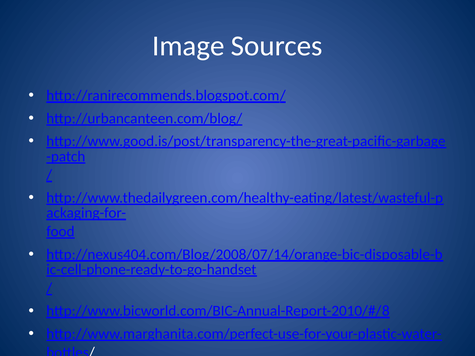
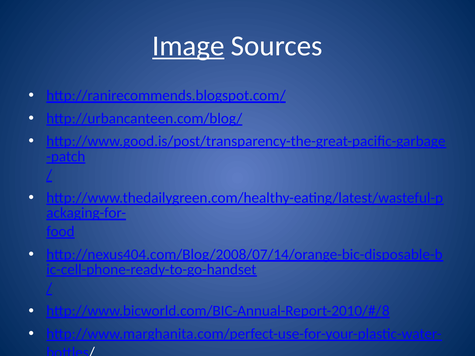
Image underline: none -> present
